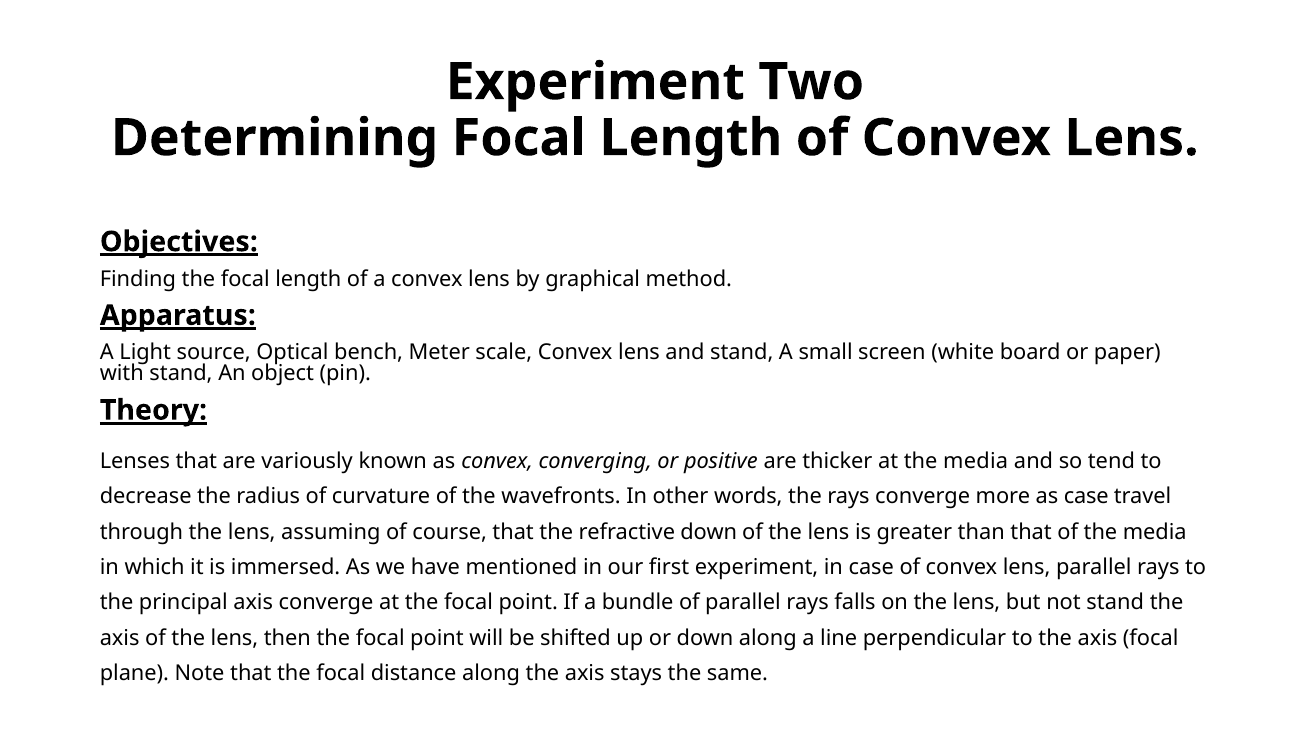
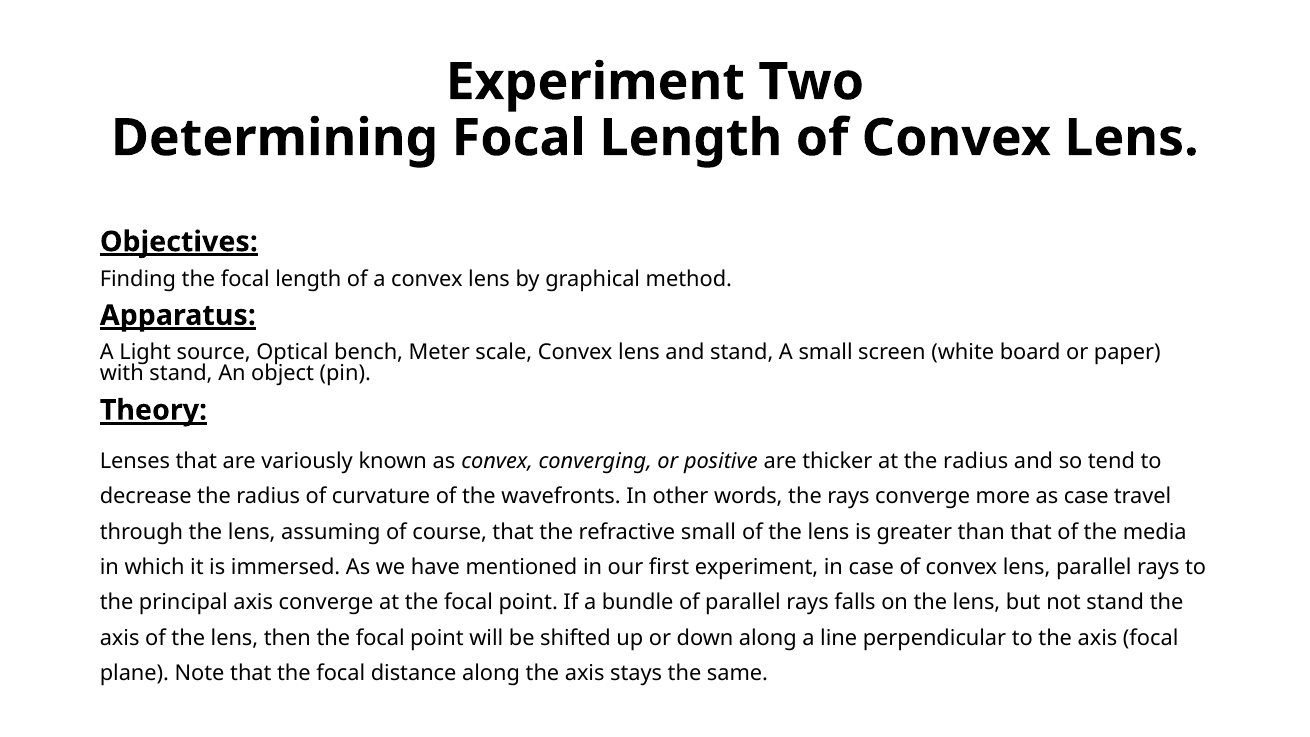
at the media: media -> radius
refractive down: down -> small
